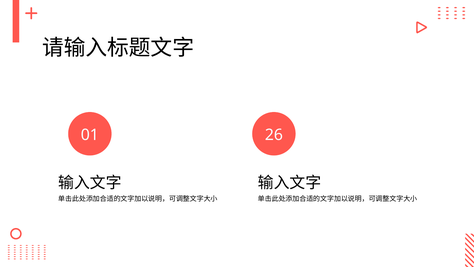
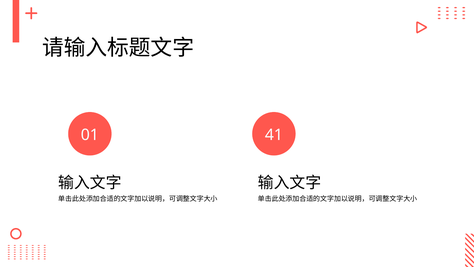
26: 26 -> 41
